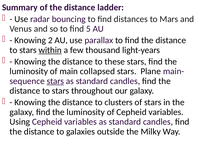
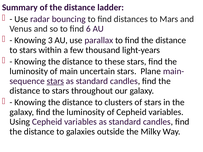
5: 5 -> 6
2: 2 -> 3
within underline: present -> none
collapsed: collapsed -> uncertain
